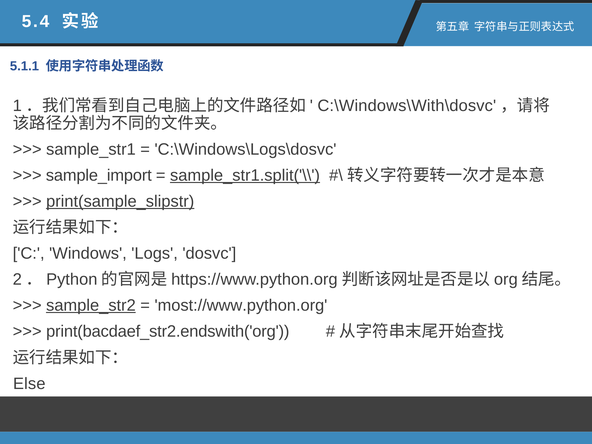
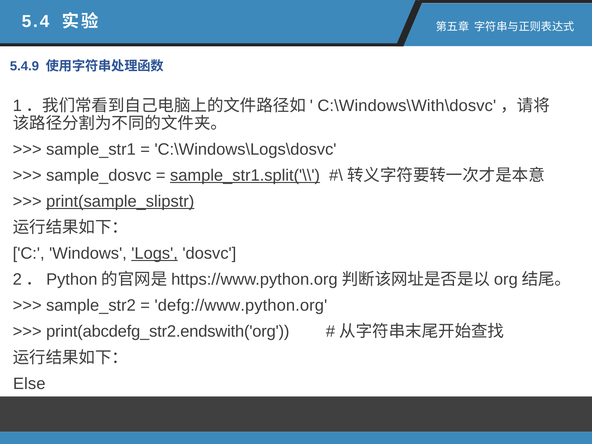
5.1.1: 5.1.1 -> 5.4.9
sample_import: sample_import -> sample_dosvc
Logs underline: none -> present
sample_str2 underline: present -> none
most://www.python.org: most://www.python.org -> defg://www.python.org
print(bacdaef_str2.endswith('org: print(bacdaef_str2.endswith('org -> print(abcdefg_str2.endswith('org
